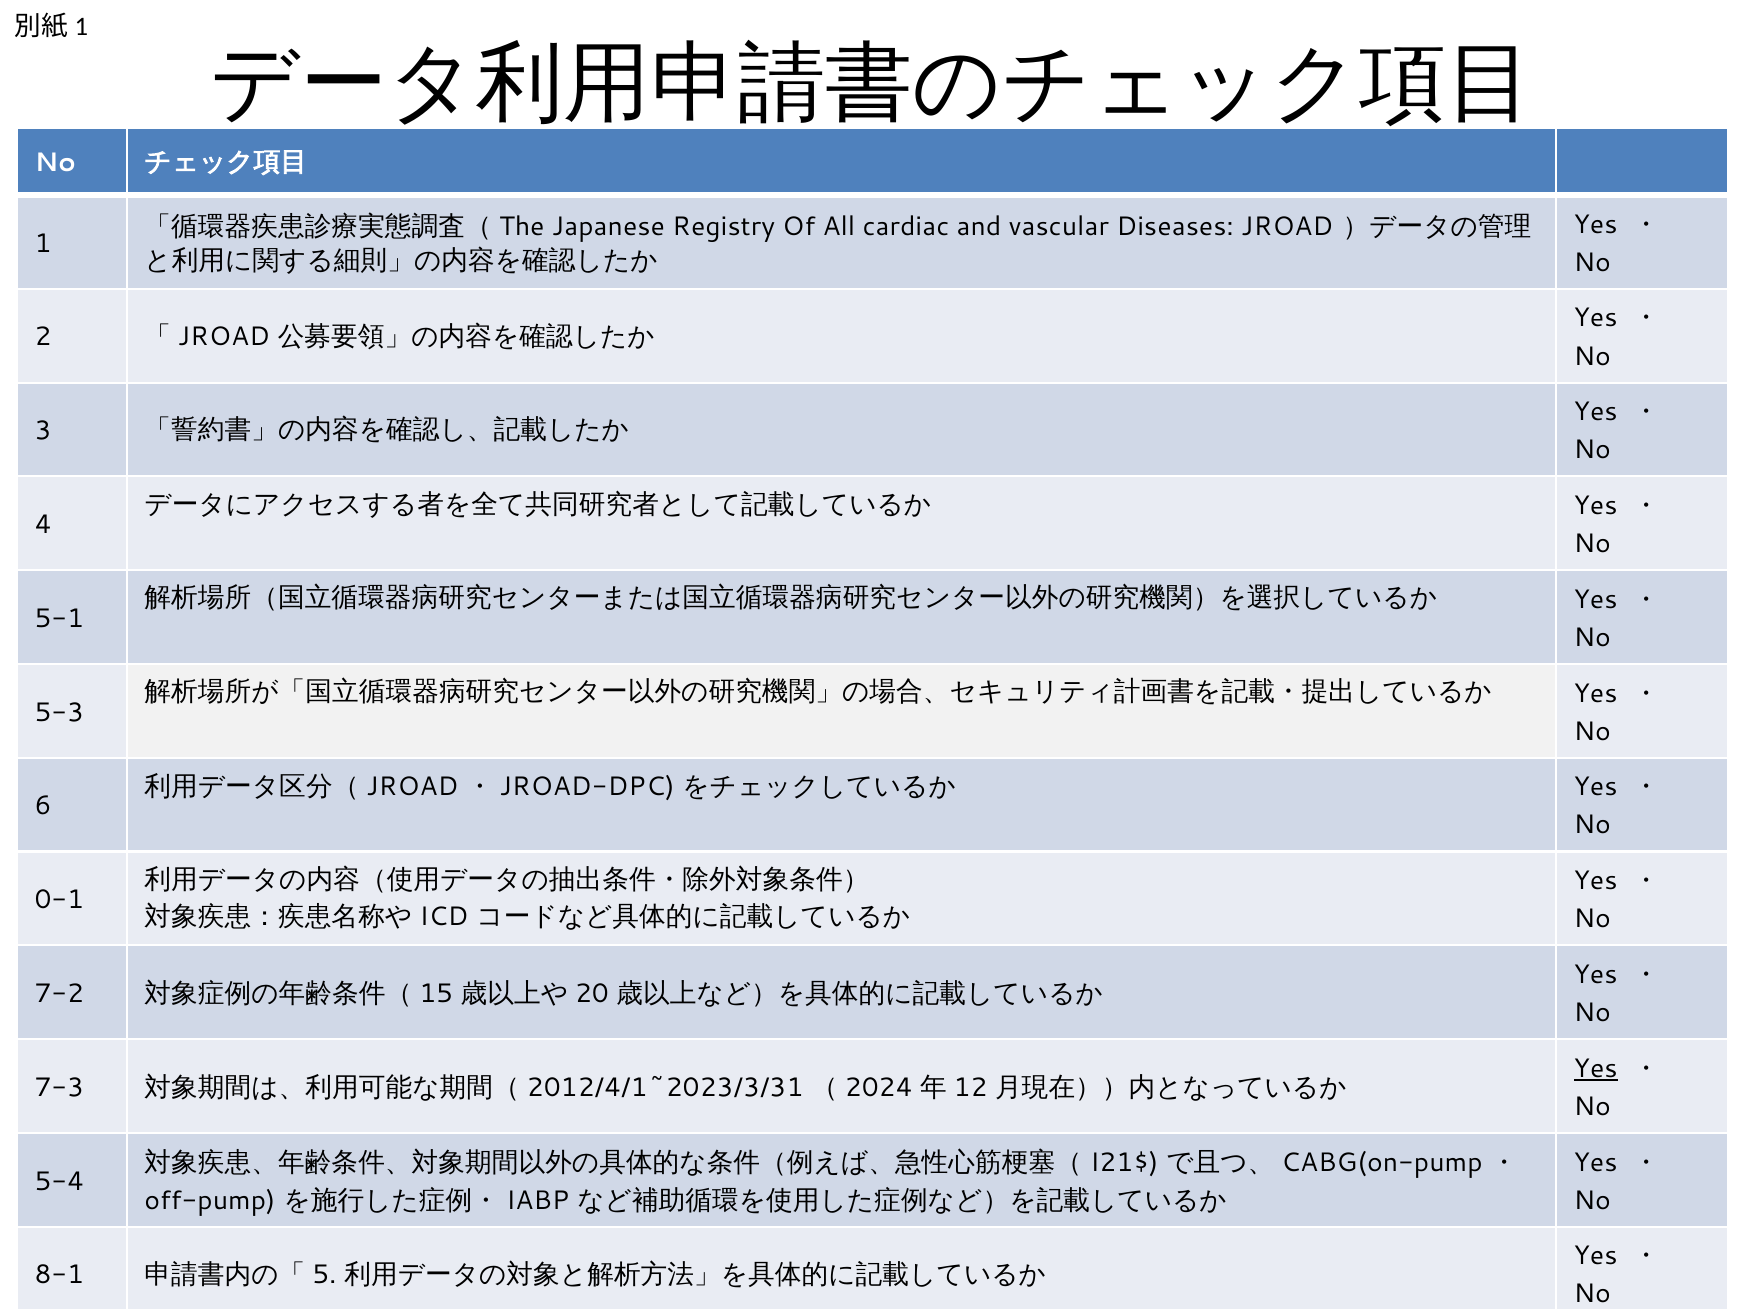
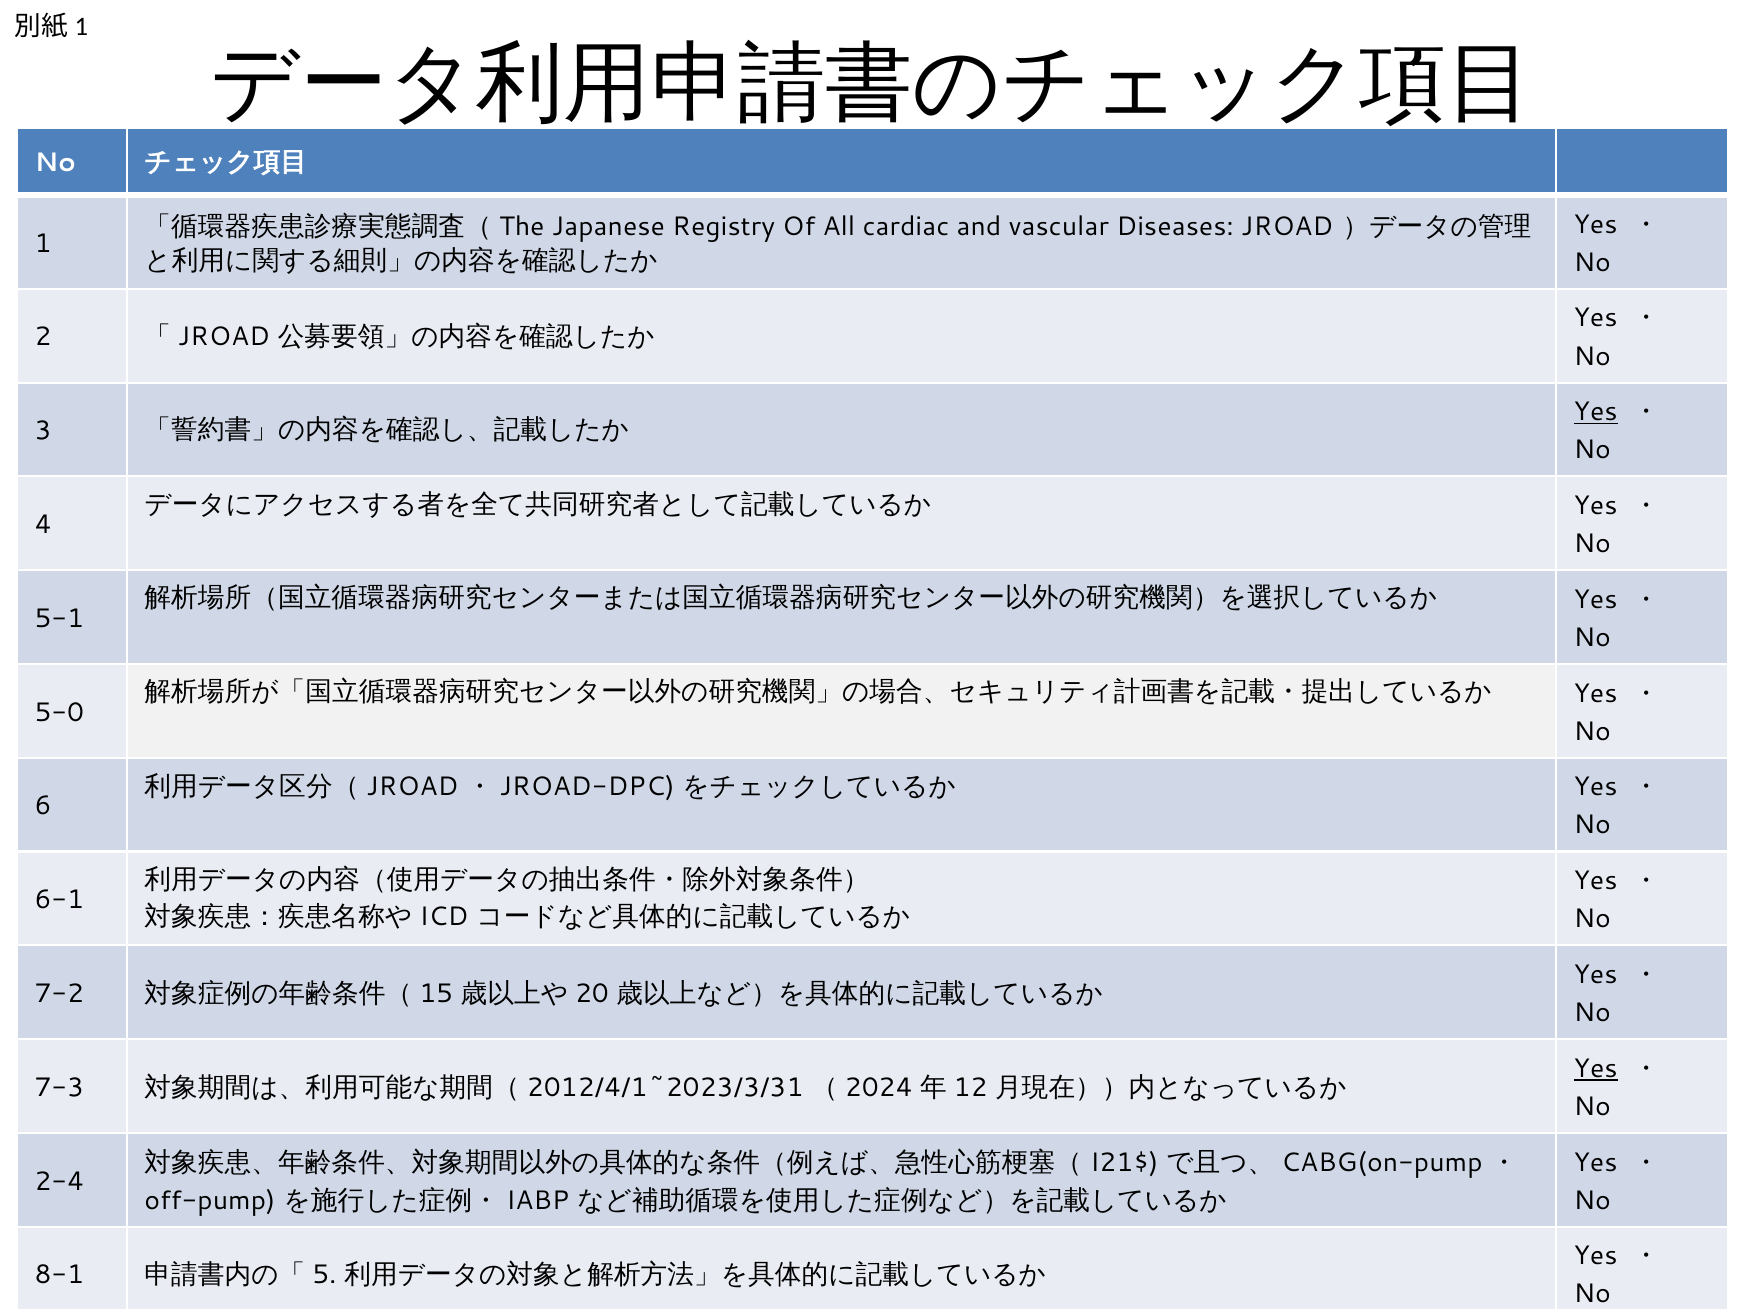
Yes at (1596, 412) underline: none -> present
5-3: 5-3 -> 5-0
0-1: 0-1 -> 6-1
5-4: 5-4 -> 2-4
